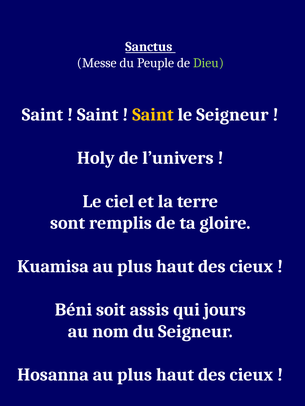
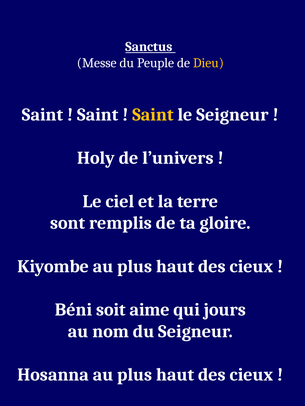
Dieu colour: light green -> yellow
Kuamisa: Kuamisa -> Kiyombe
assis: assis -> aime
